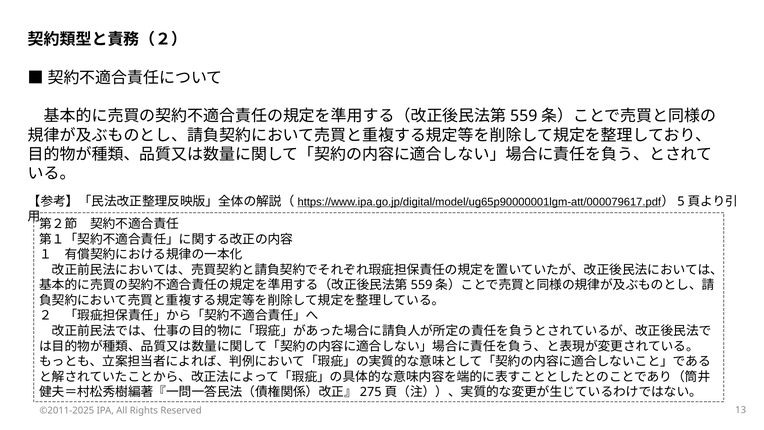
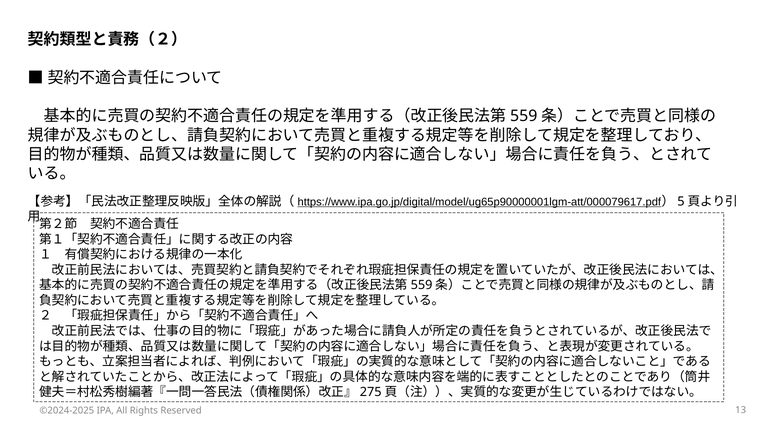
©2011-2025: ©2011-2025 -> ©2024-2025
